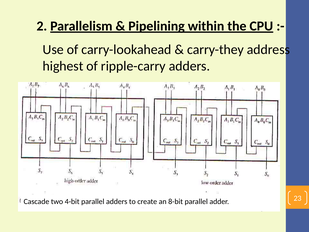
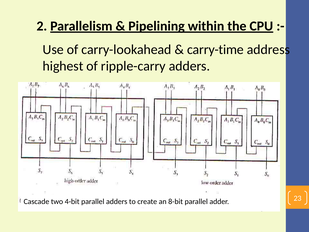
carry-they: carry-they -> carry-time
